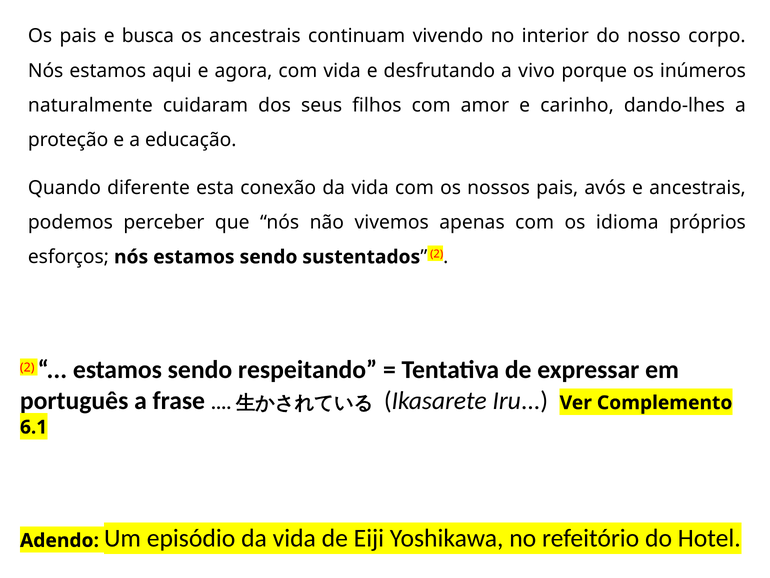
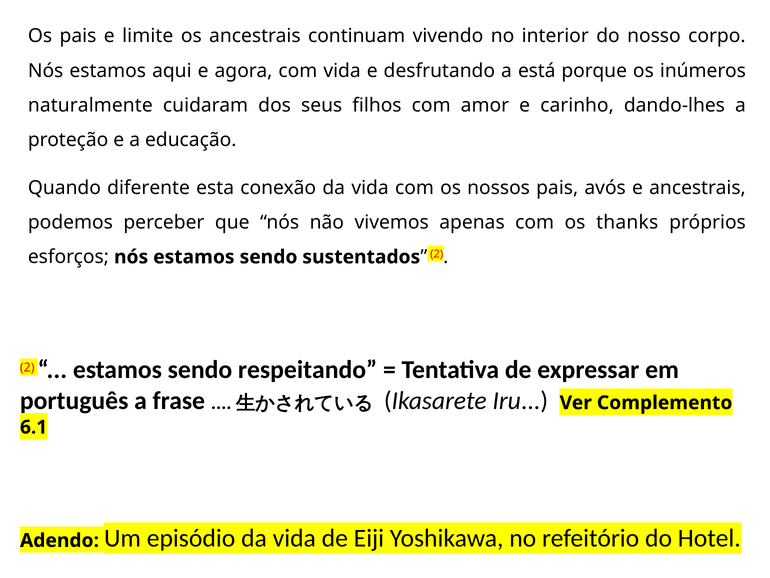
busca: busca -> limite
vivo: vivo -> está
idioma: idioma -> thanks
